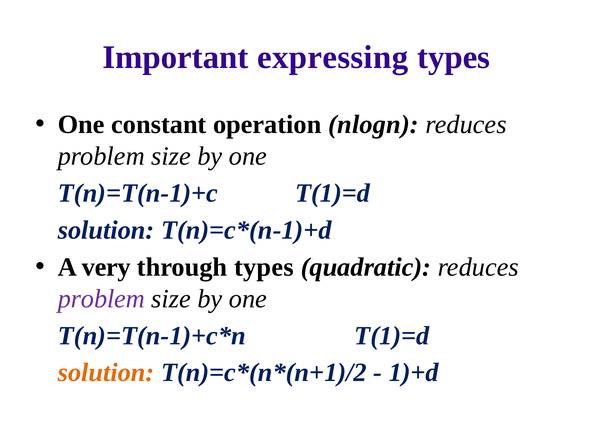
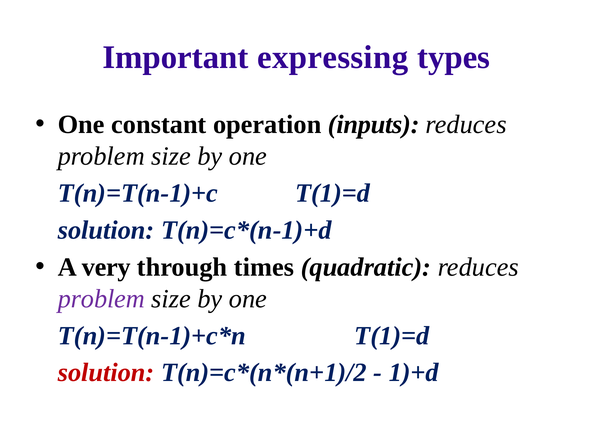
nlogn: nlogn -> inputs
through types: types -> times
solution at (106, 372) colour: orange -> red
